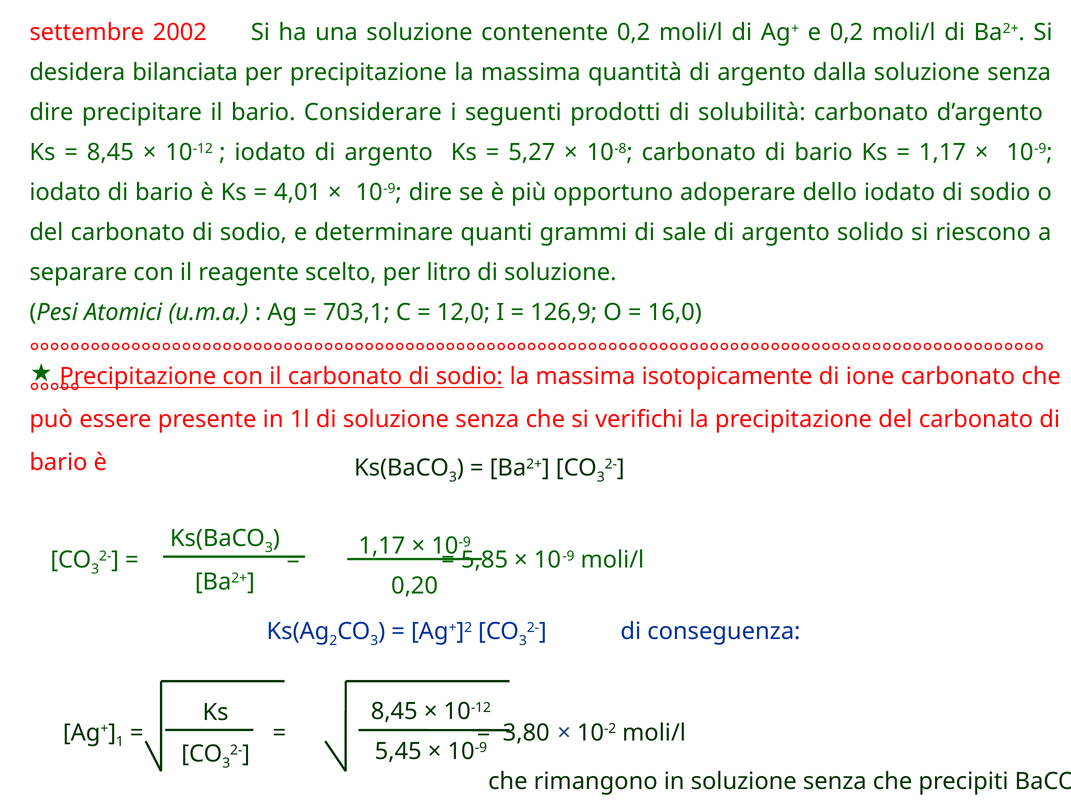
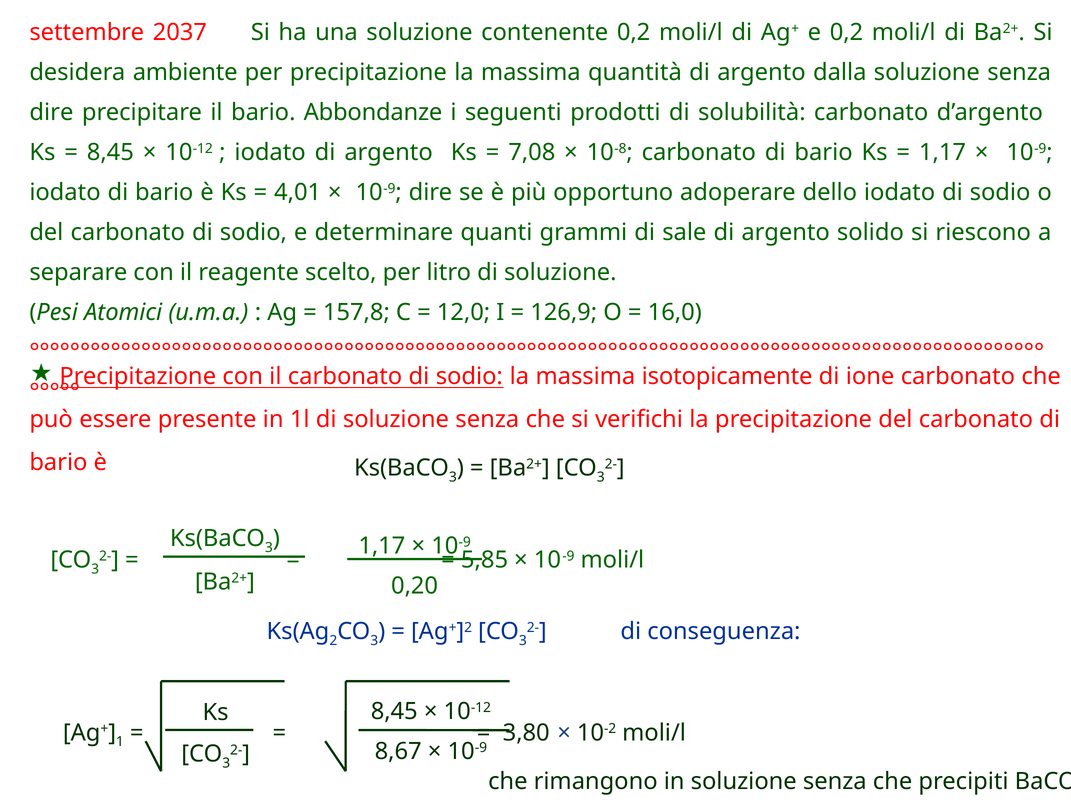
2002: 2002 -> 2037
bilanciata: bilanciata -> ambiente
Considerare: Considerare -> Abbondanze
5,27: 5,27 -> 7,08
703,1: 703,1 -> 157,8
5,45: 5,45 -> 8,67
